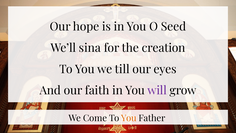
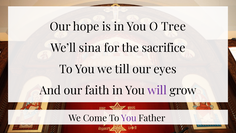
Seed: Seed -> Tree
creation: creation -> sacrifice
You at (129, 118) colour: orange -> purple
